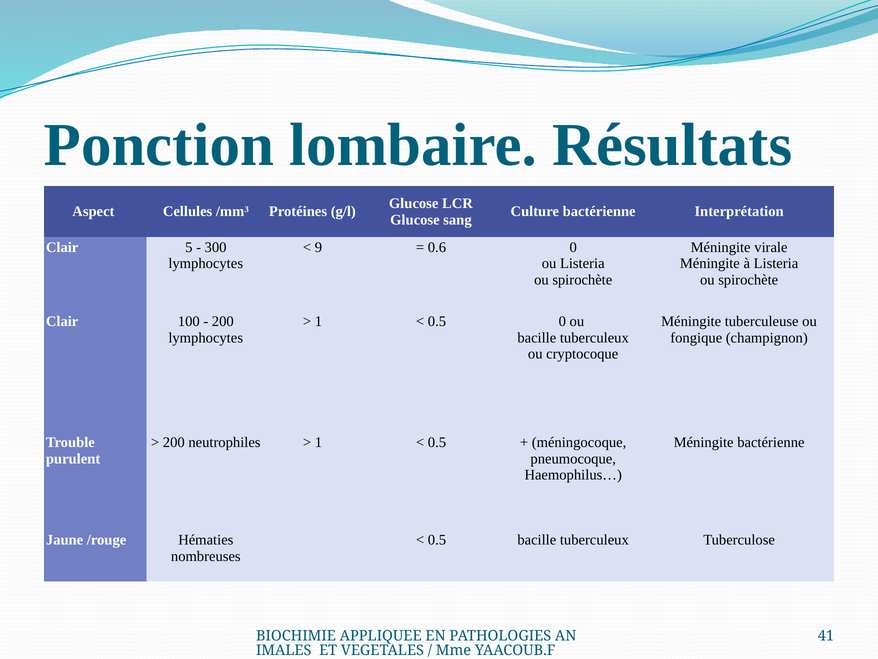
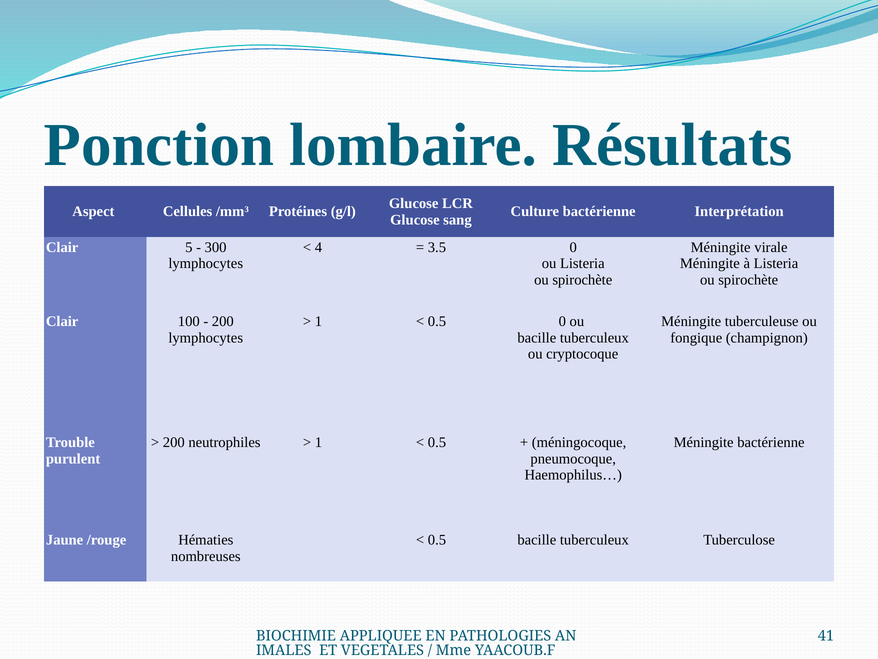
9: 9 -> 4
0.6: 0.6 -> 3.5
